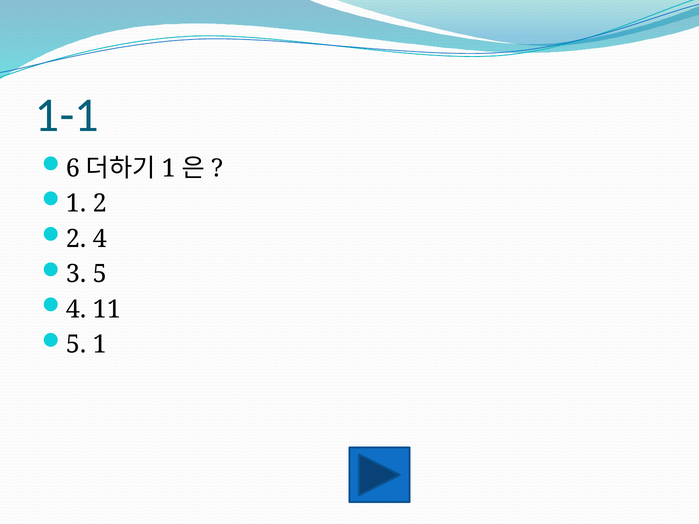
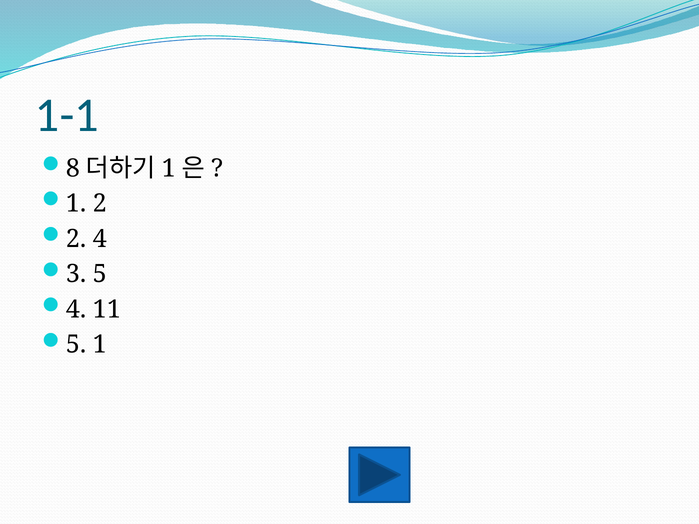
6: 6 -> 8
